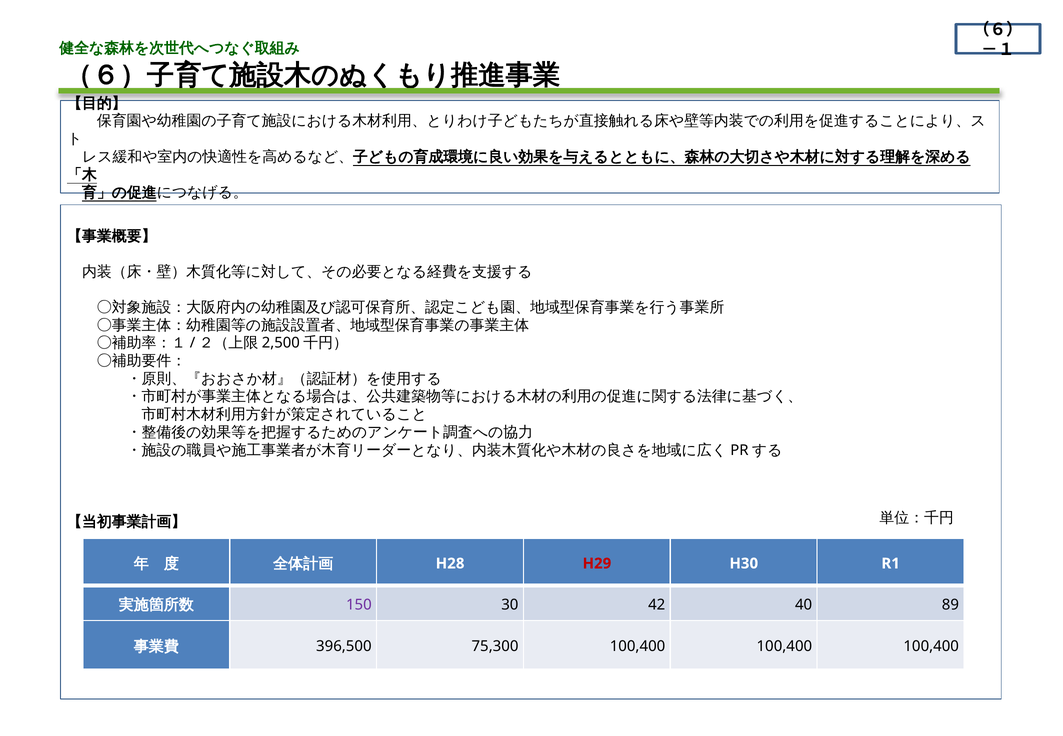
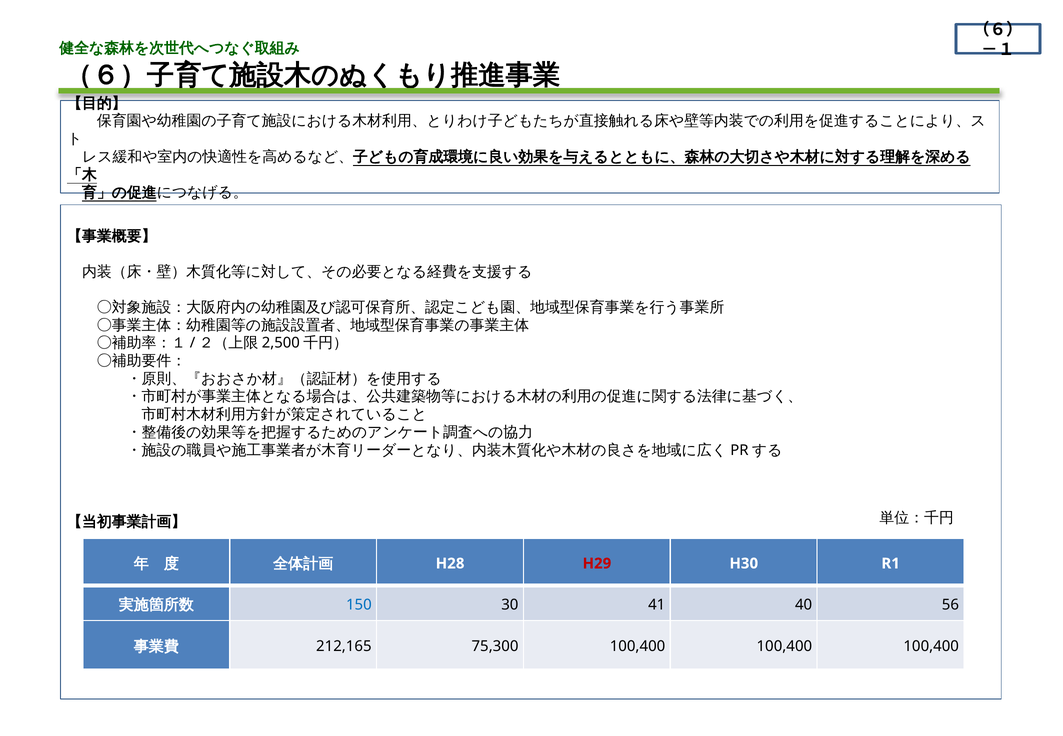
150 colour: purple -> blue
42: 42 -> 41
89: 89 -> 56
396,500: 396,500 -> 212,165
